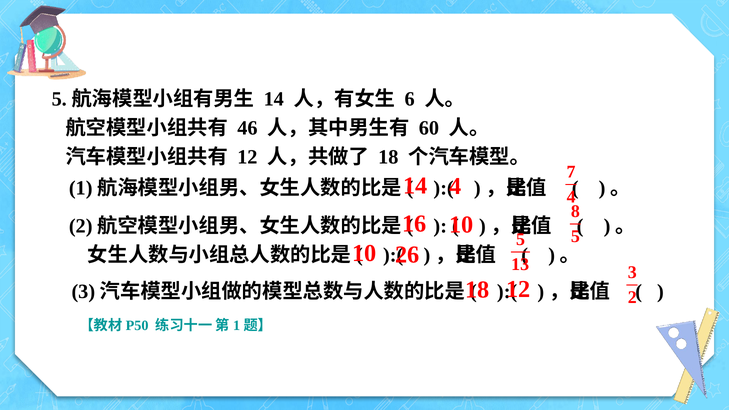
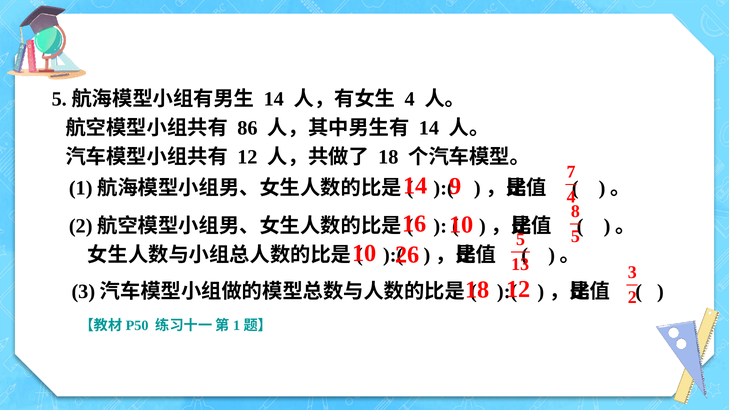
6 at (410, 99): 6 -> 4
46: 46 -> 86
60 at (429, 128): 60 -> 14
14 4: 4 -> 9
